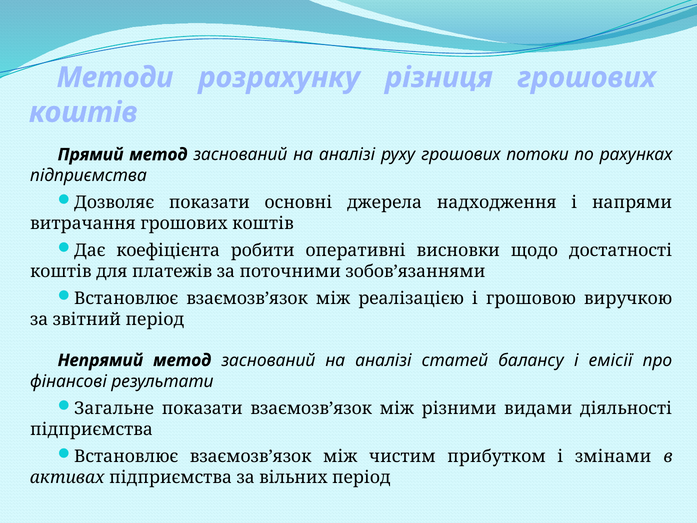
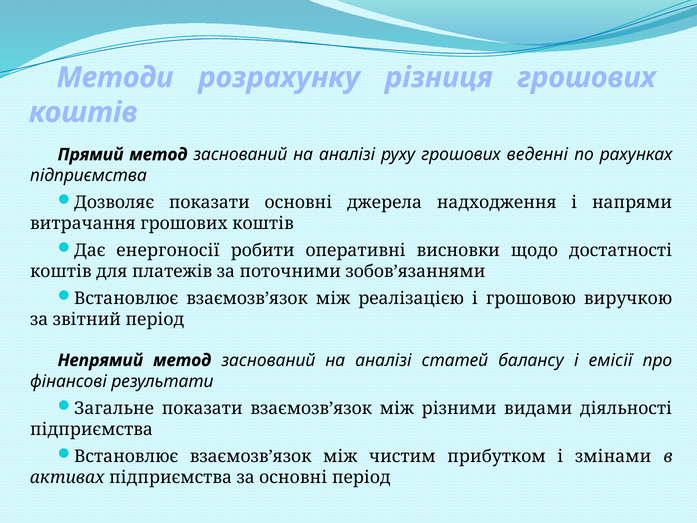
потоки: потоки -> веденні
коефіцієнта: коефіцієнта -> енергоносії
за вільних: вільних -> основні
